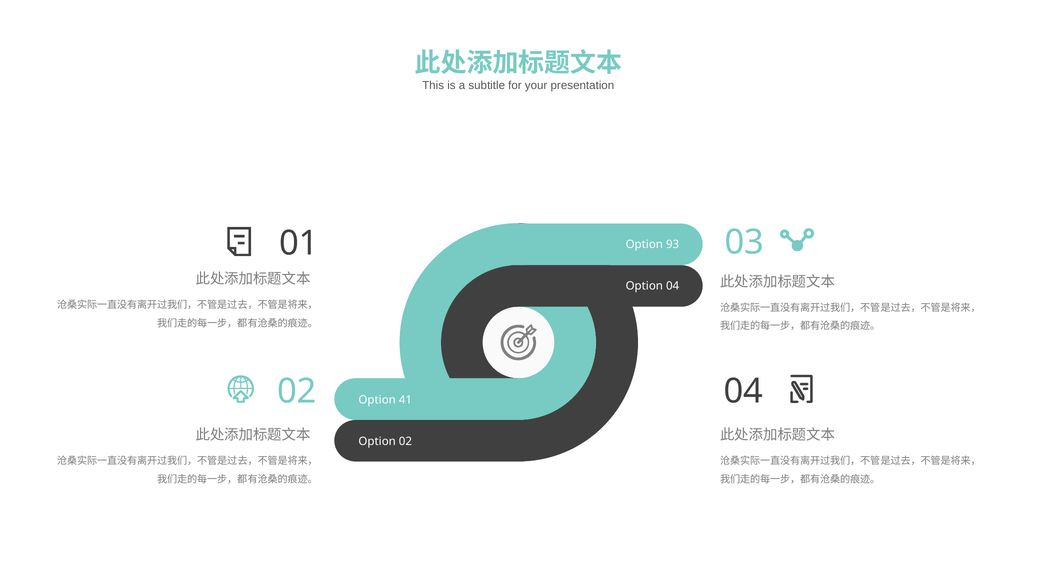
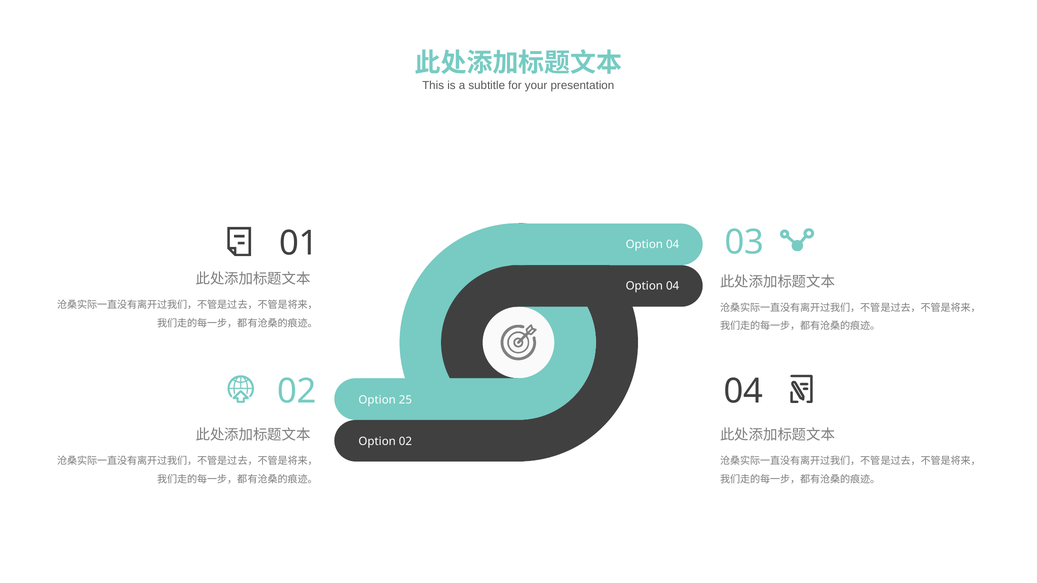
93 at (673, 244): 93 -> 04
41: 41 -> 25
